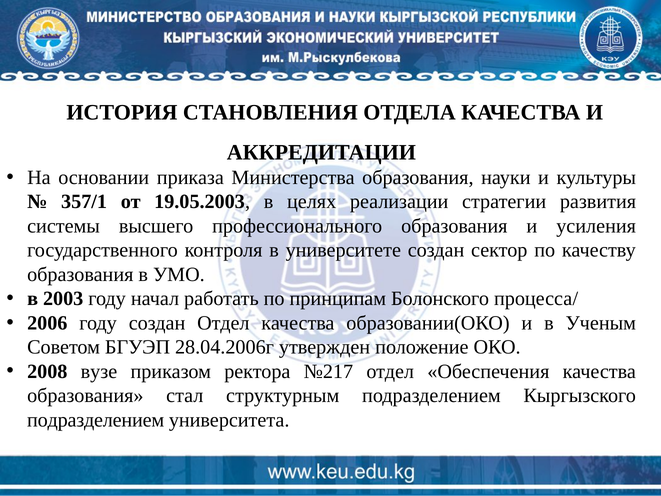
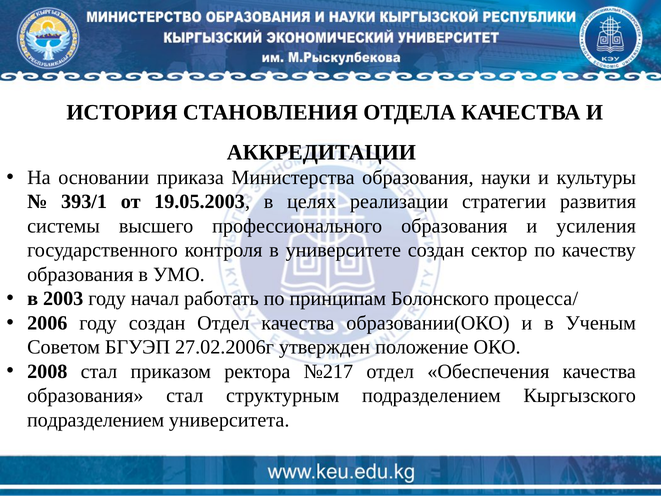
357/1: 357/1 -> 393/1
28.04.2006г: 28.04.2006г -> 27.02.2006г
2008 вузе: вузе -> стал
